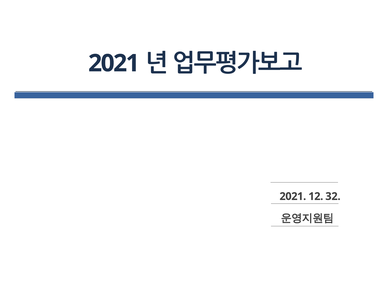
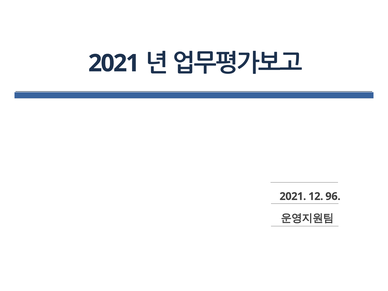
32: 32 -> 96
